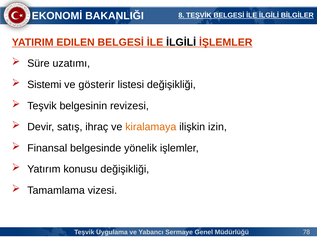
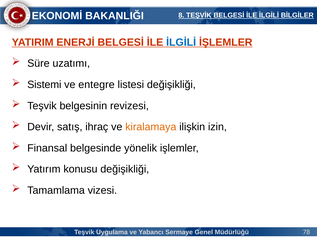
EDILEN: EDILEN -> ENERJİ
İLGİLİ at (181, 42) colour: black -> blue
gösterir: gösterir -> entegre
